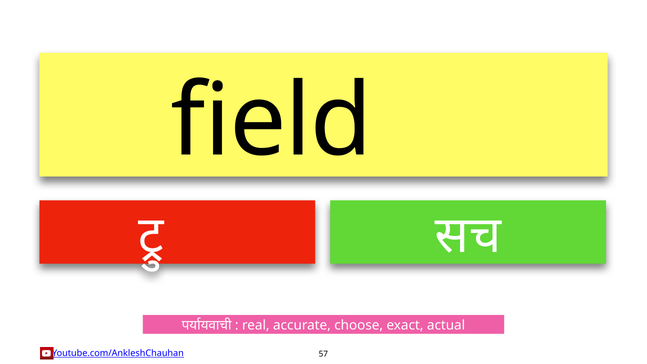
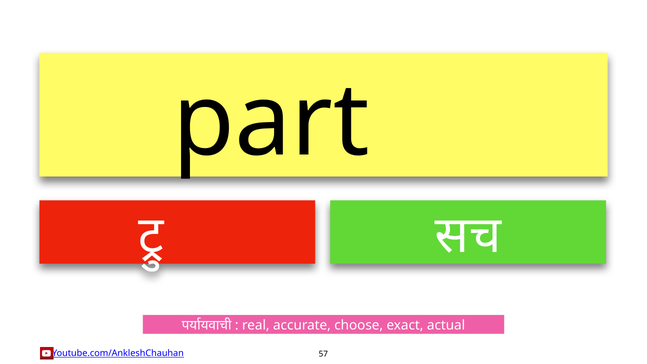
field: field -> part
